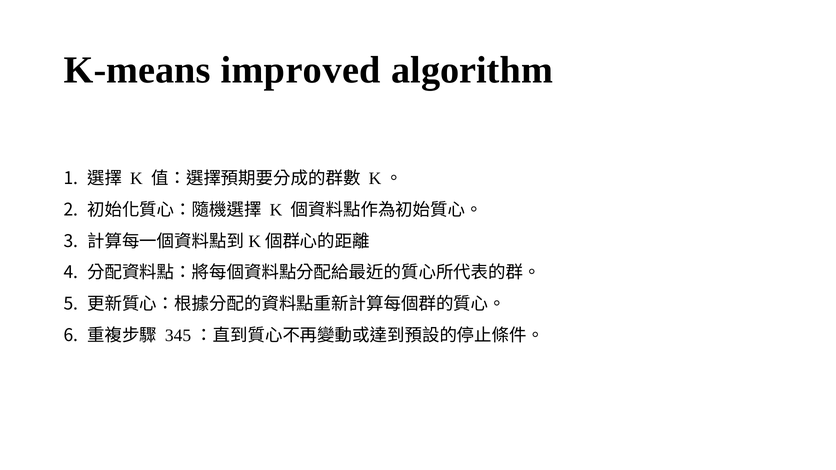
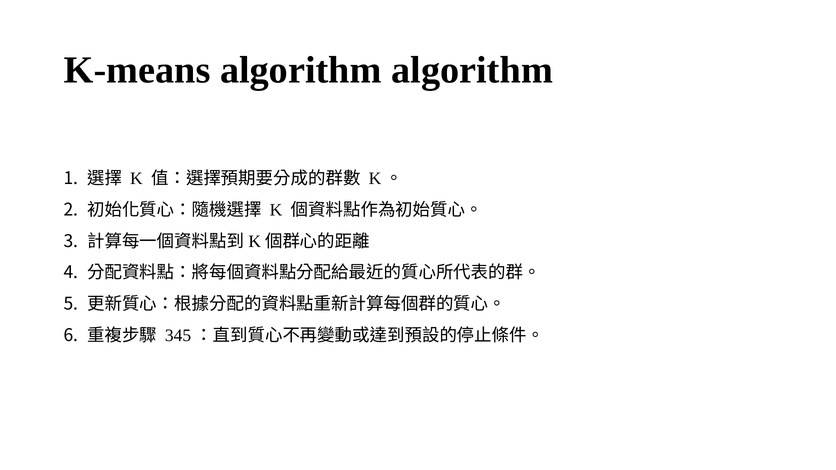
K-means improved: improved -> algorithm
